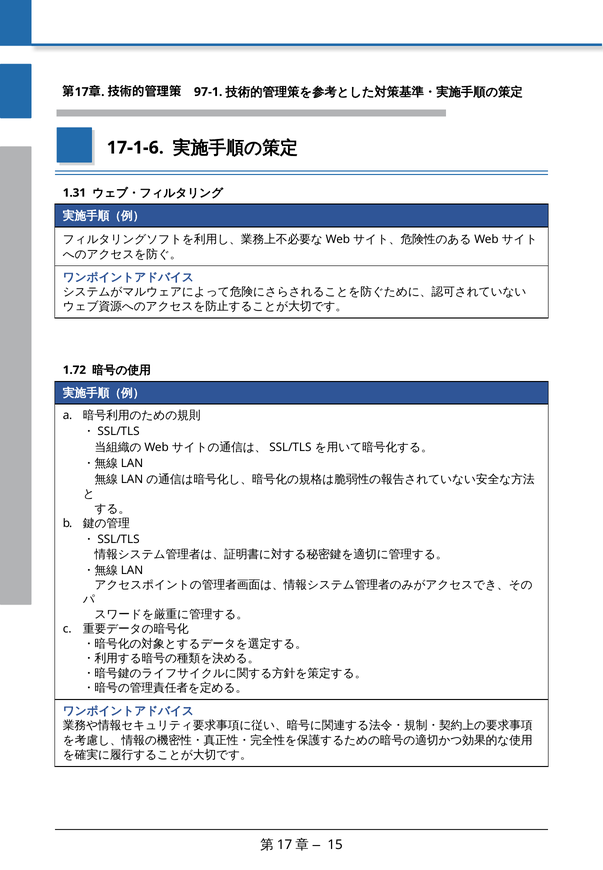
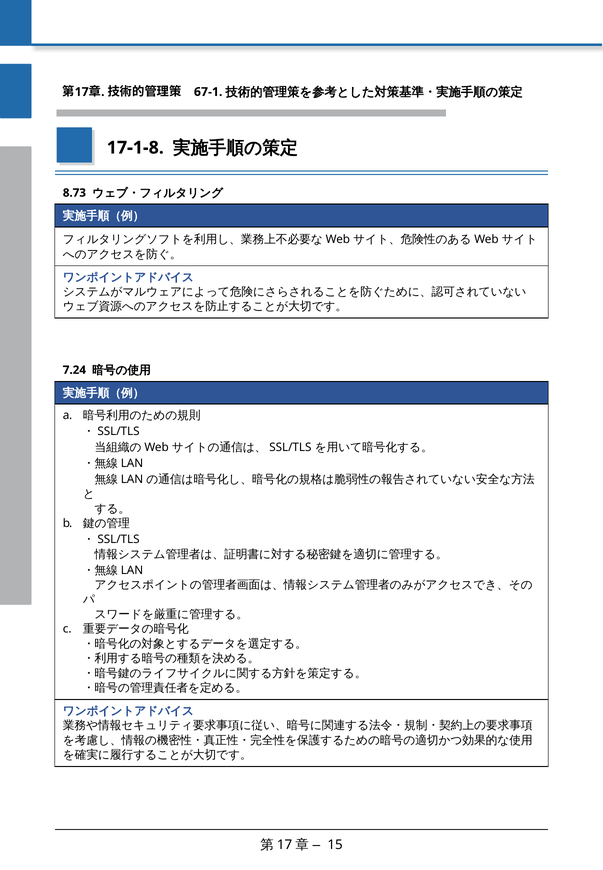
97-1: 97-1 -> 67-1
17-1-6: 17-1-6 -> 17-1-8
1.31: 1.31 -> 8.73
1.72: 1.72 -> 7.24
